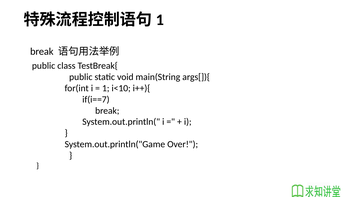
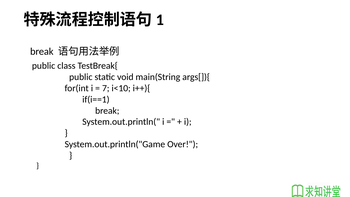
1: 1 -> 7
if(i==7: if(i==7 -> if(i==1
